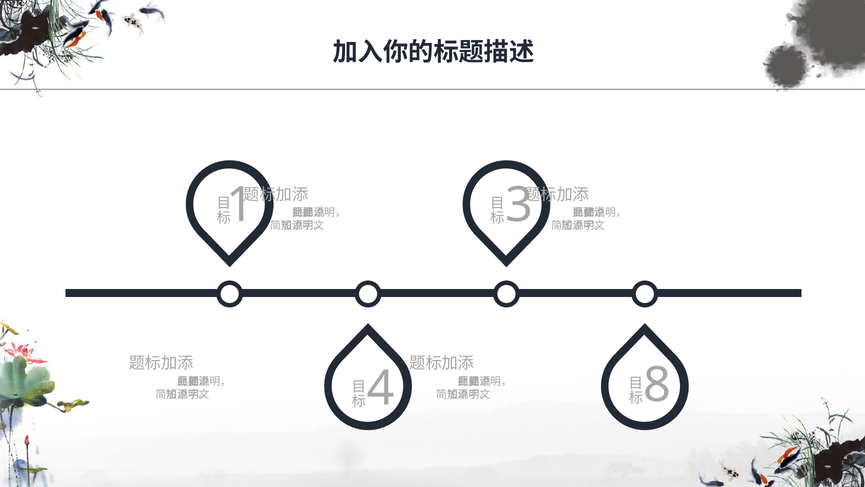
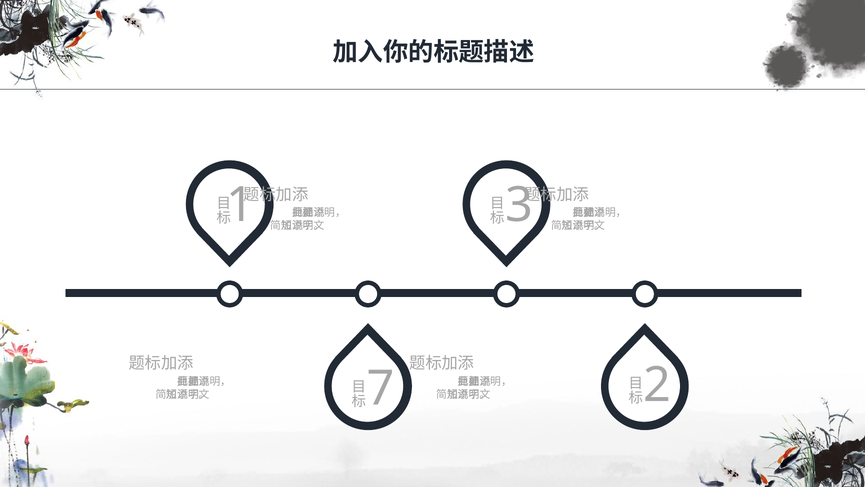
8: 8 -> 2
4: 4 -> 7
